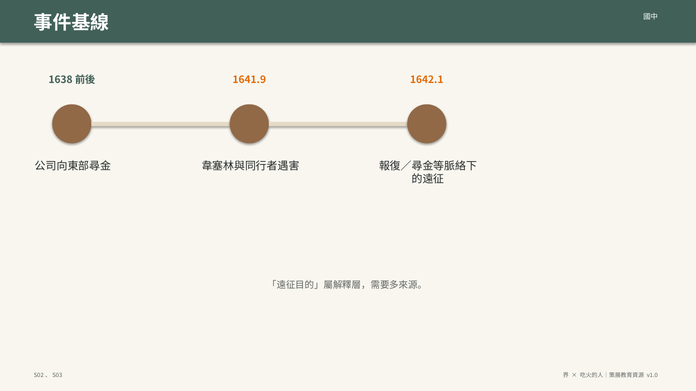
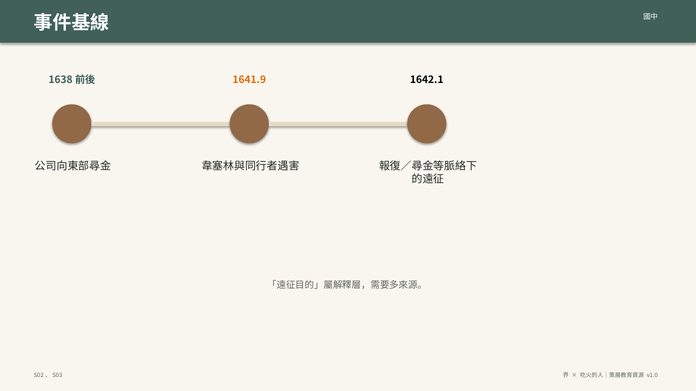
1642.1 colour: orange -> black
